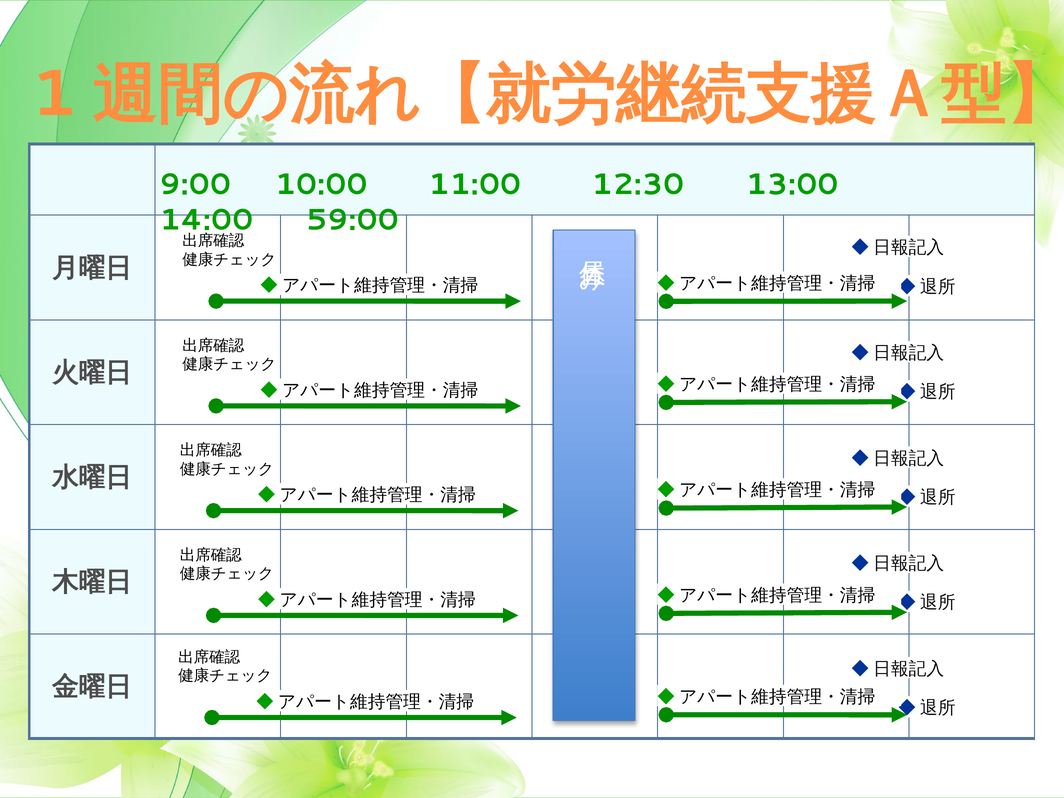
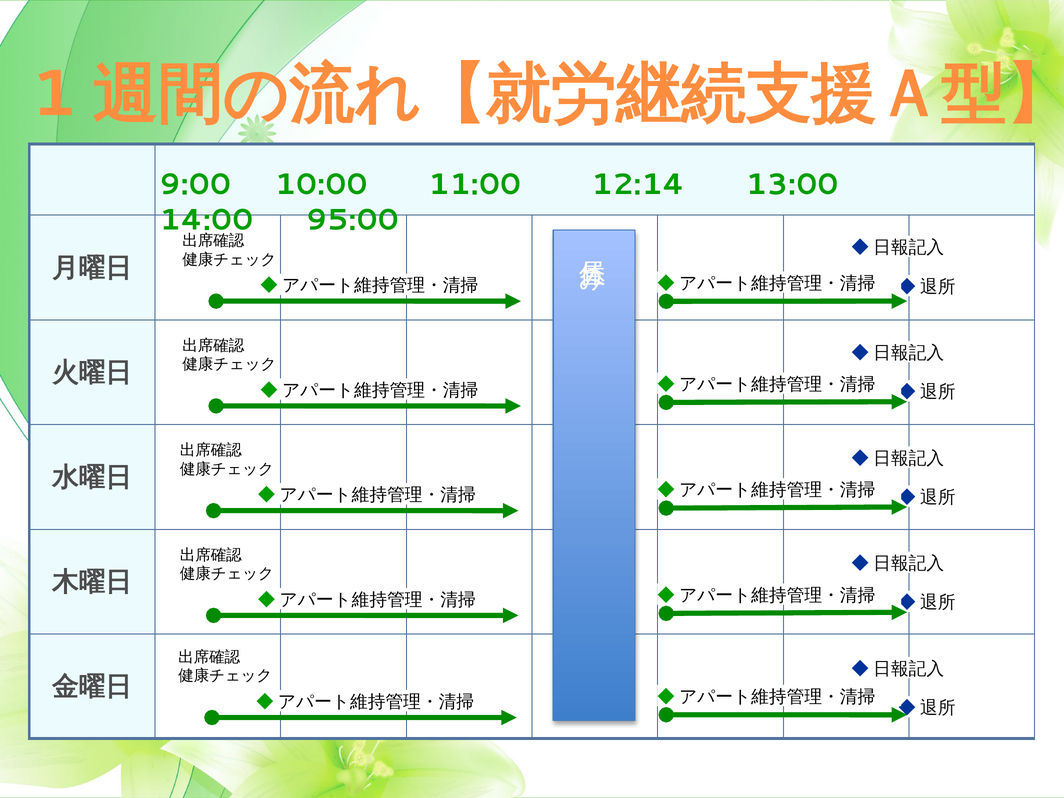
12:30: 12:30 -> 12:14
59:00: 59:00 -> 95:00
